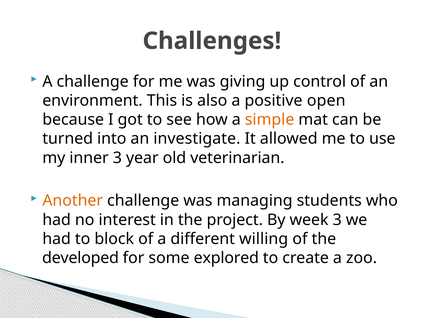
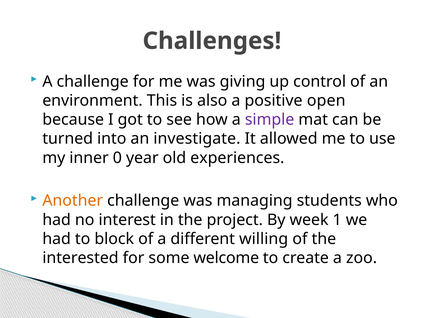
simple colour: orange -> purple
inner 3: 3 -> 0
veterinarian: veterinarian -> experiences
week 3: 3 -> 1
developed: developed -> interested
explored: explored -> welcome
